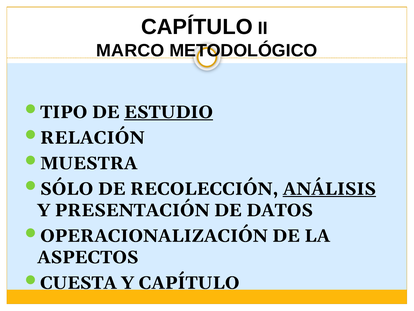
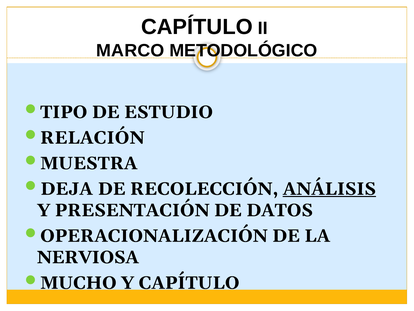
ESTUDIO underline: present -> none
SÓLO: SÓLO -> DEJA
ASPECTOS: ASPECTOS -> NERVIOSA
CUESTA: CUESTA -> MUCHO
